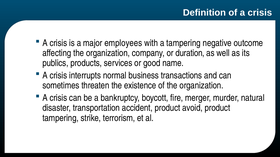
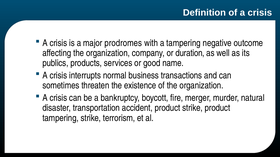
employees: employees -> prodromes
product avoid: avoid -> strike
